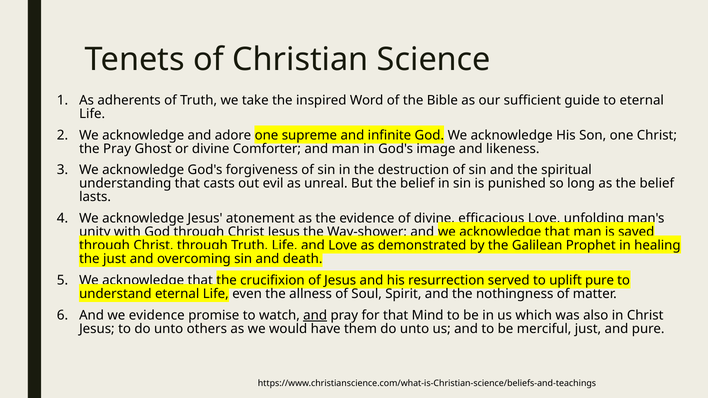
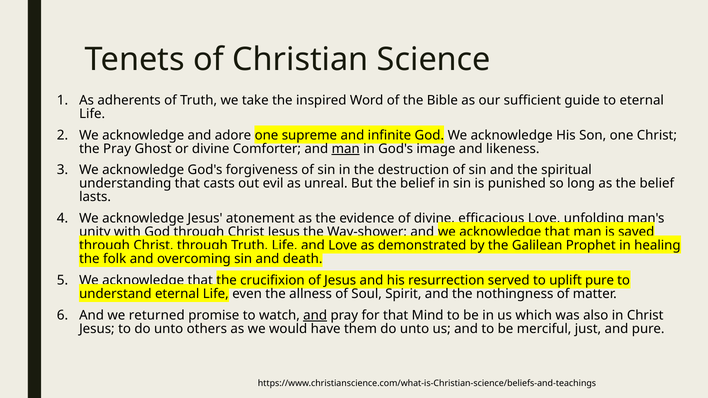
man at (346, 149) underline: none -> present
the just: just -> folk
we evidence: evidence -> returned
